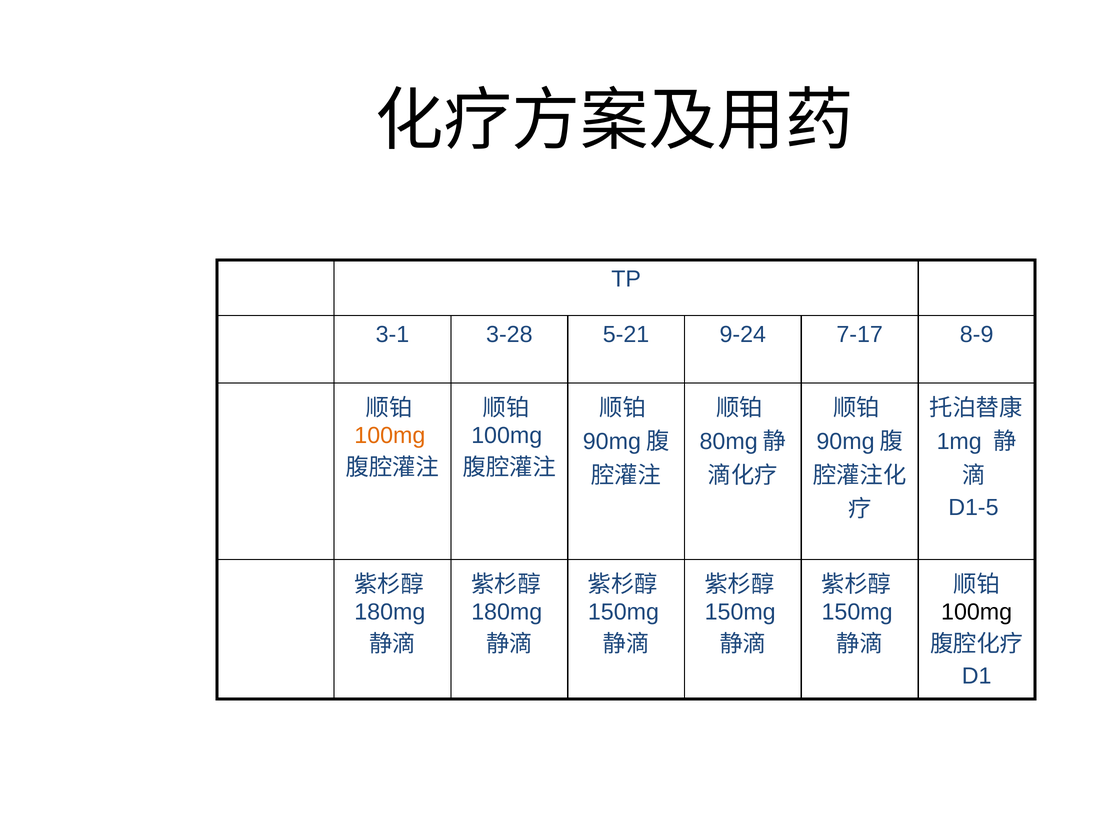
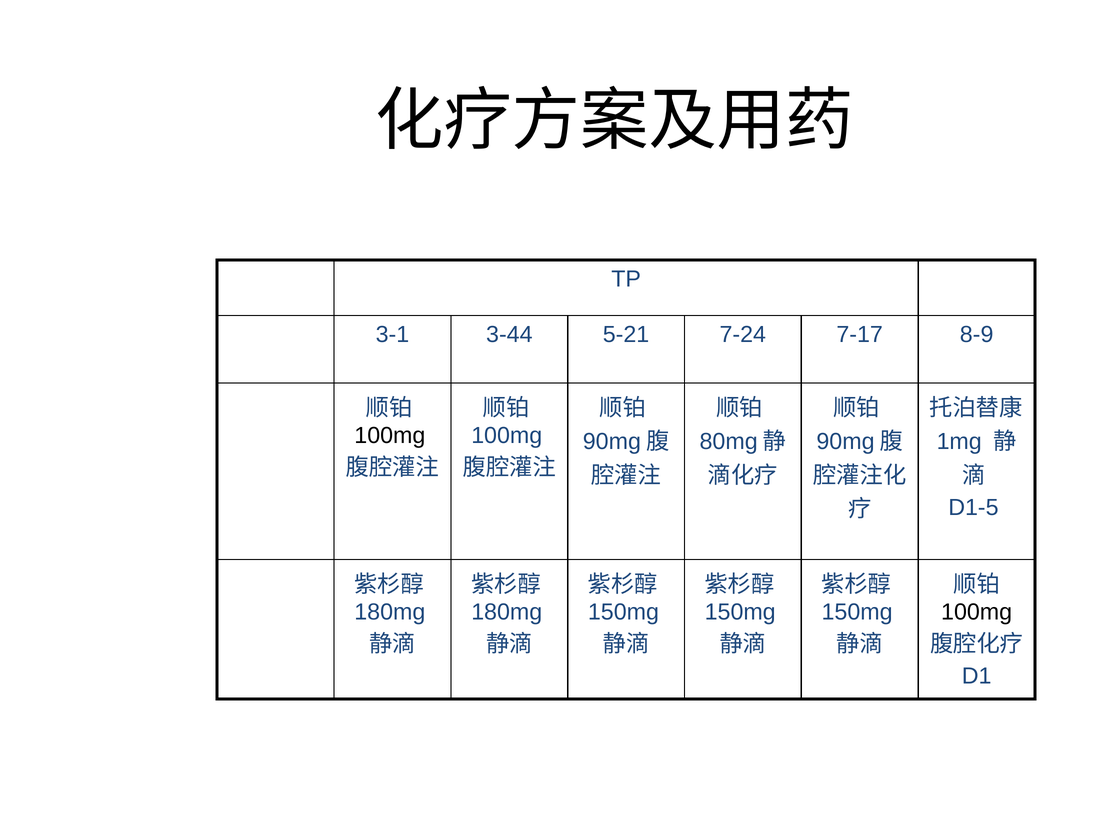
3-28: 3-28 -> 3-44
9-24: 9-24 -> 7-24
100mg at (390, 436) colour: orange -> black
